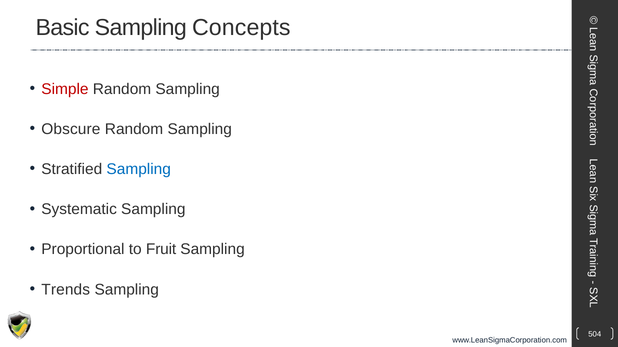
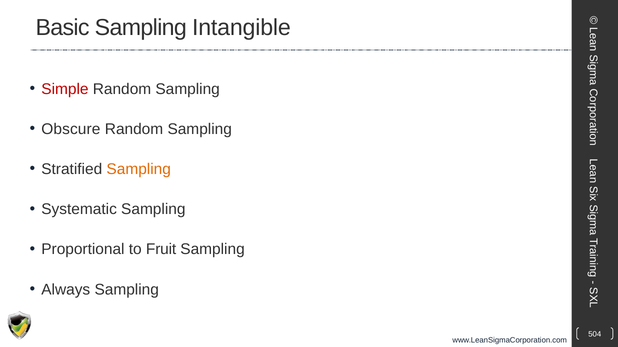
Concepts: Concepts -> Intangible
Sampling at (139, 169) colour: blue -> orange
Trends: Trends -> Always
